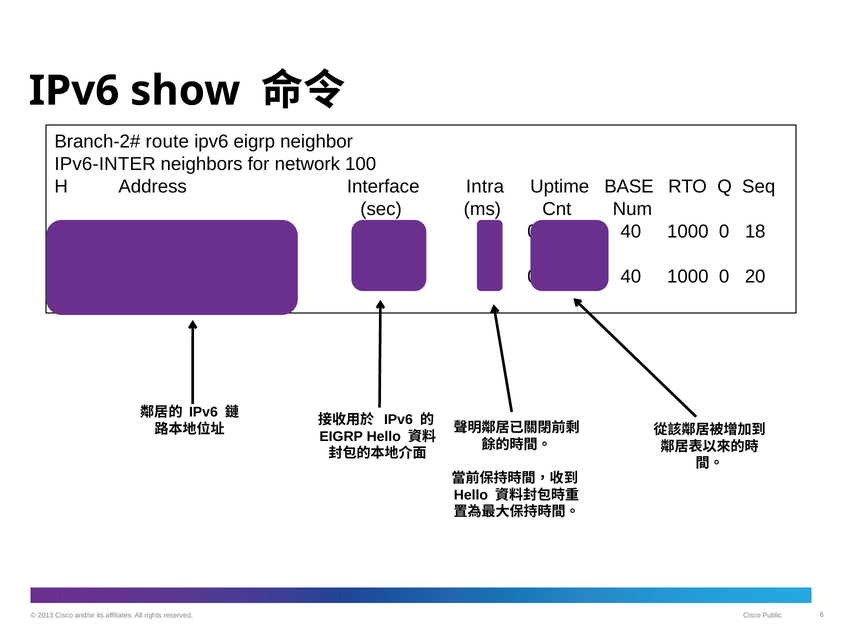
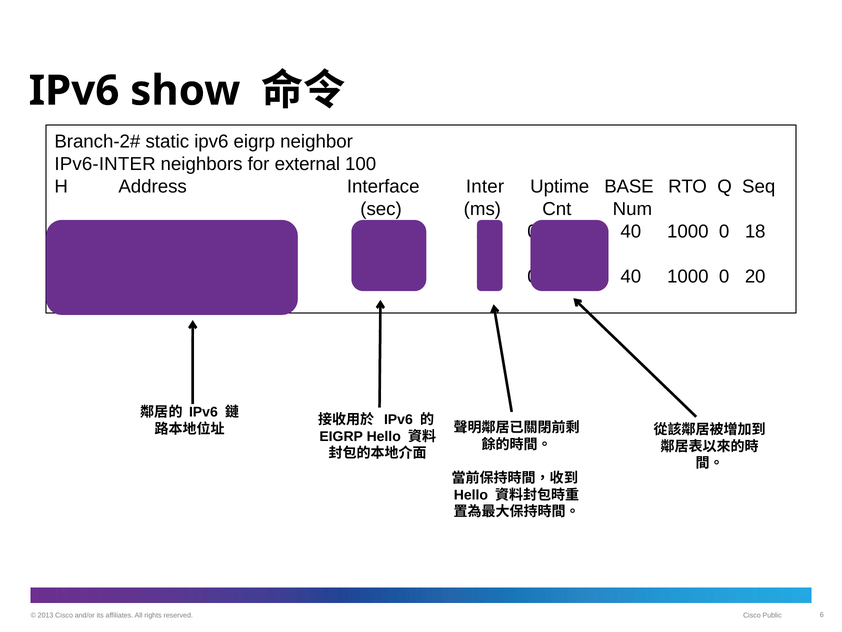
route: route -> static
network: network -> external
Intra: Intra -> Inter
